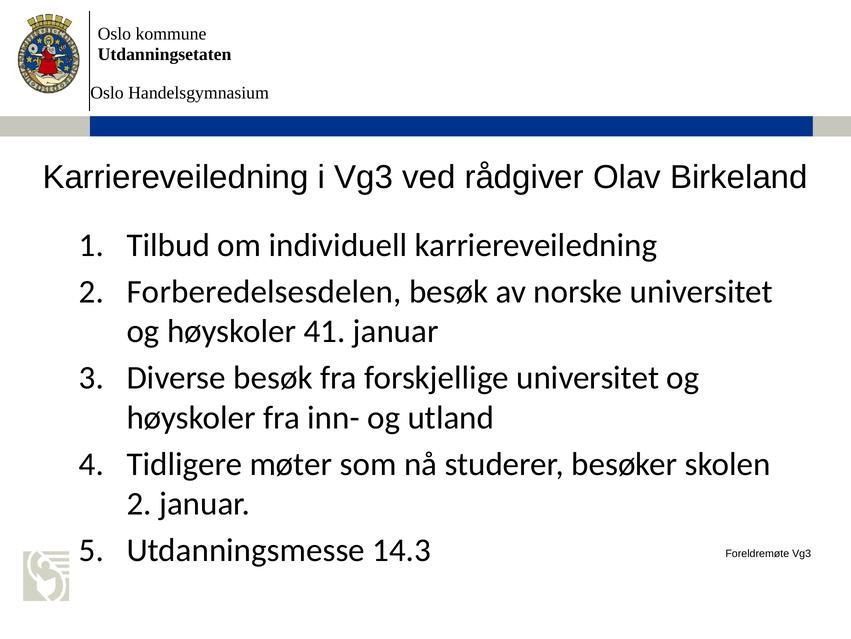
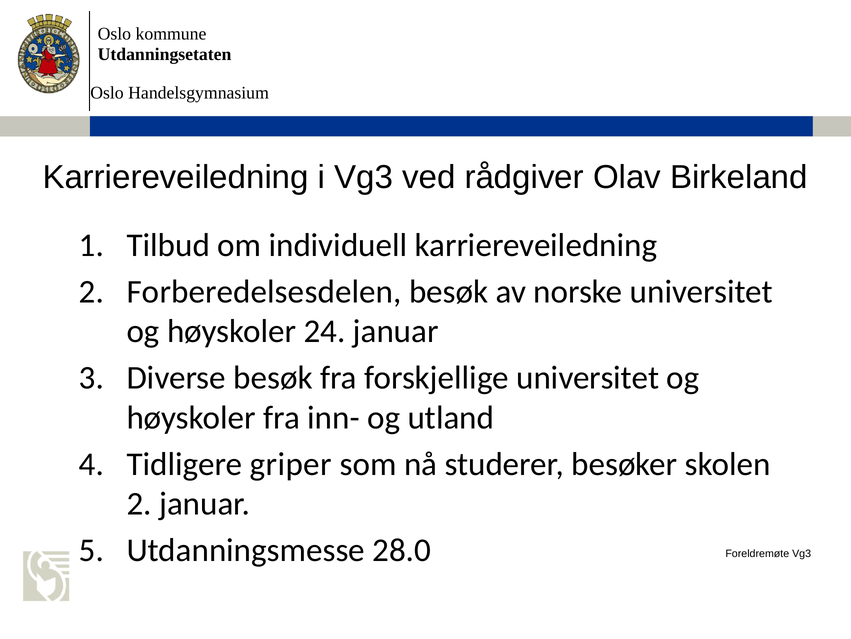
41: 41 -> 24
møter: møter -> griper
14.3: 14.3 -> 28.0
